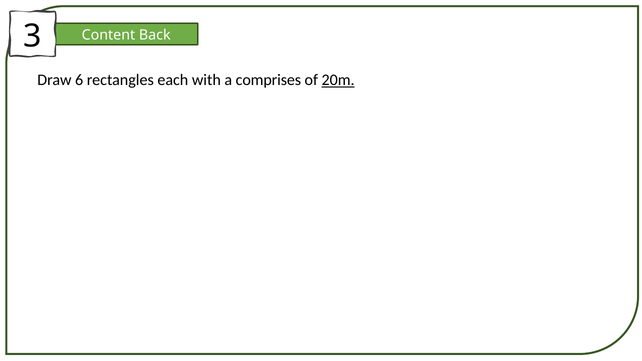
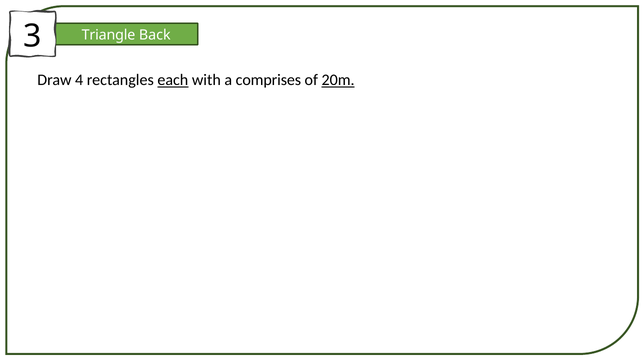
Content: Content -> Triangle
6: 6 -> 4
each underline: none -> present
